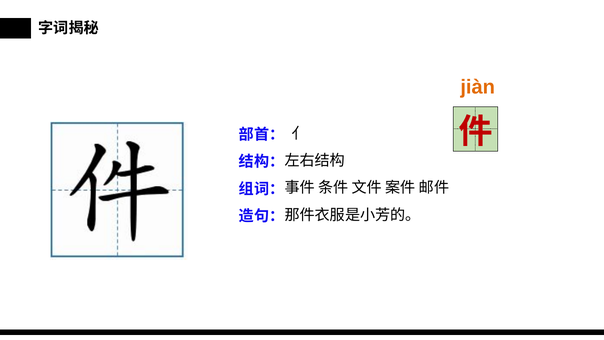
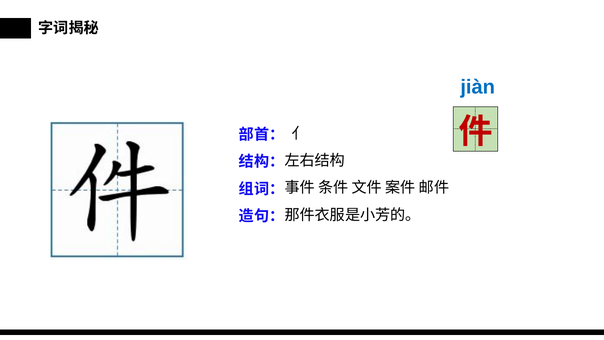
jiàn colour: orange -> blue
